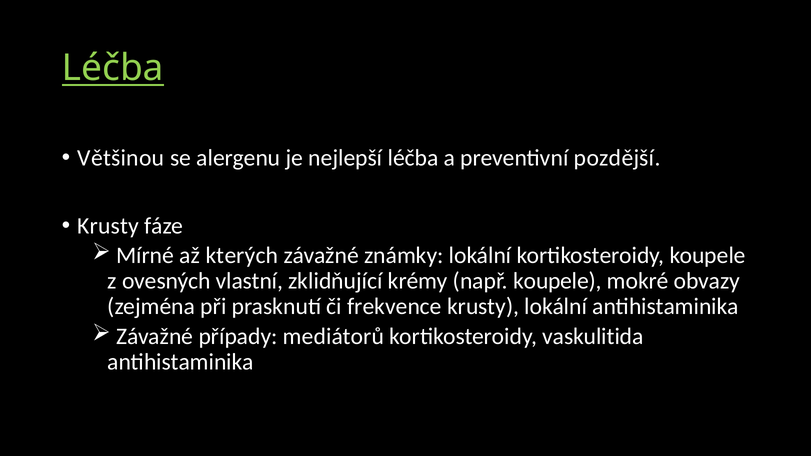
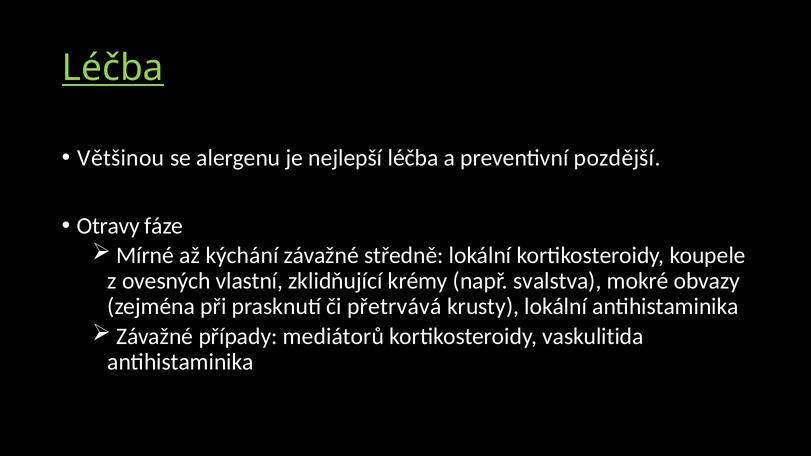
Krusty at (108, 226): Krusty -> Otravy
kterých: kterých -> kýchání
známky: známky -> středně
např koupele: koupele -> svalstva
frekvence: frekvence -> přetrvává
